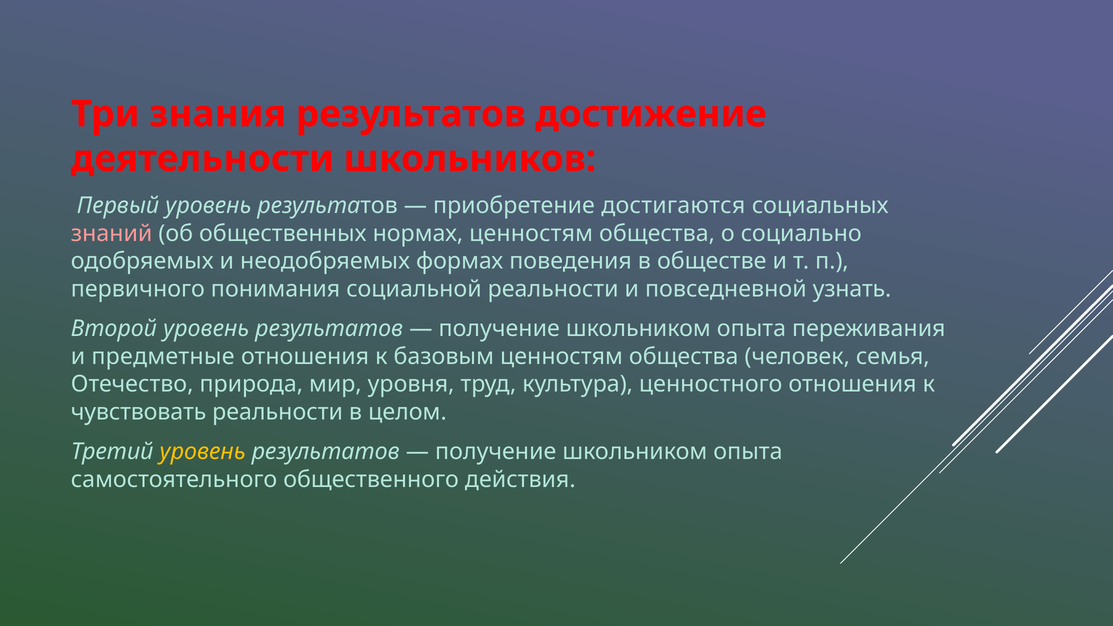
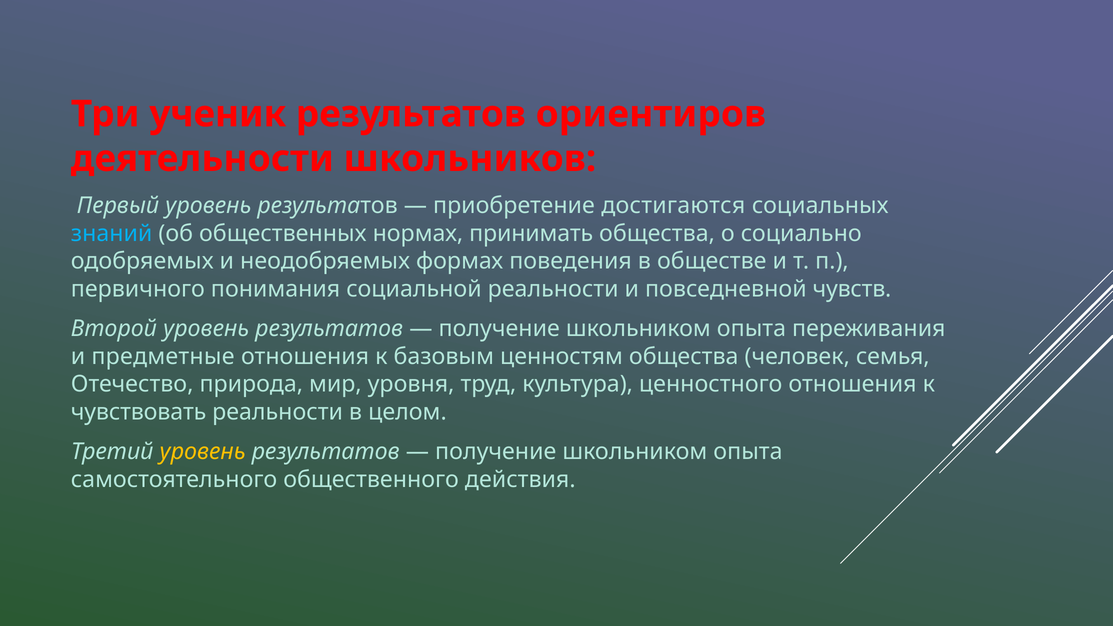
знания: знания -> ученик
достижение: достижение -> ориентиров
знаний colour: pink -> light blue
нормах ценностям: ценностям -> принимать
узнать: узнать -> чувств
